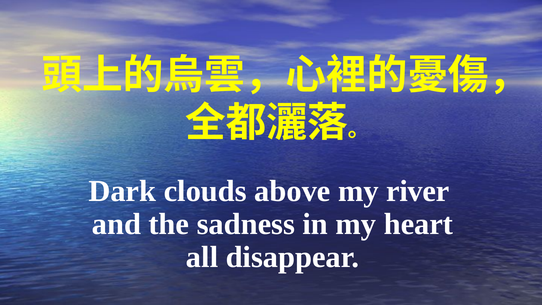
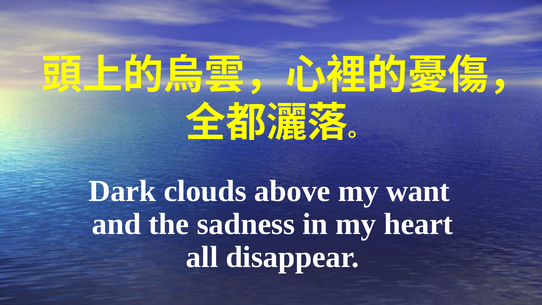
river: river -> want
